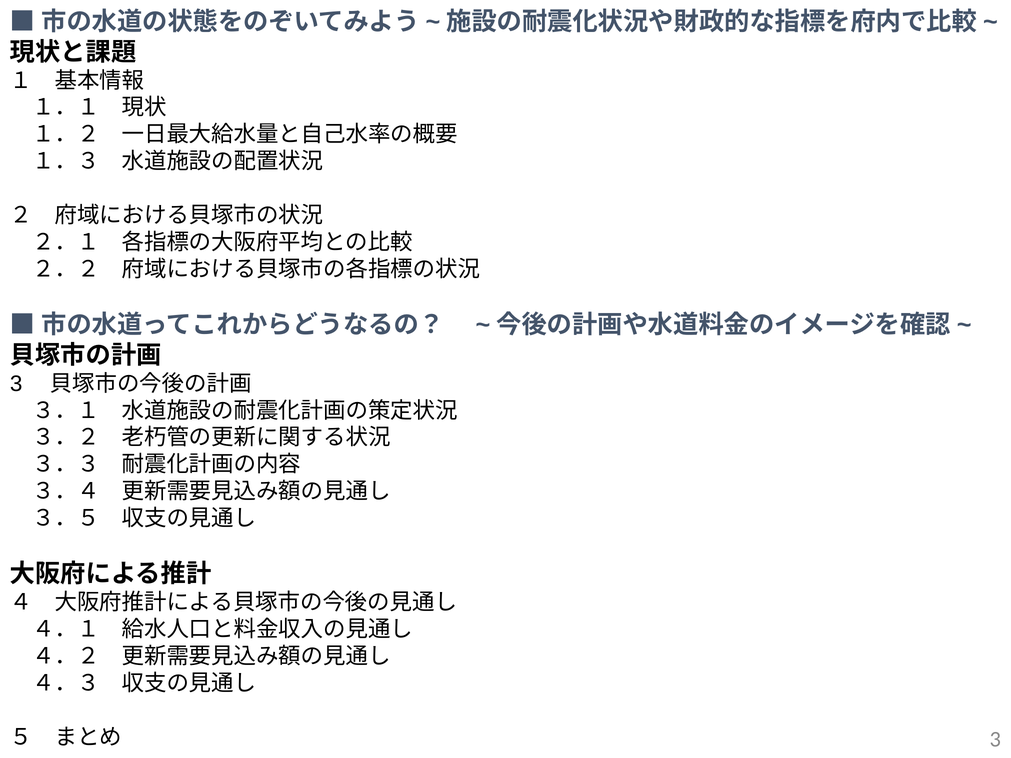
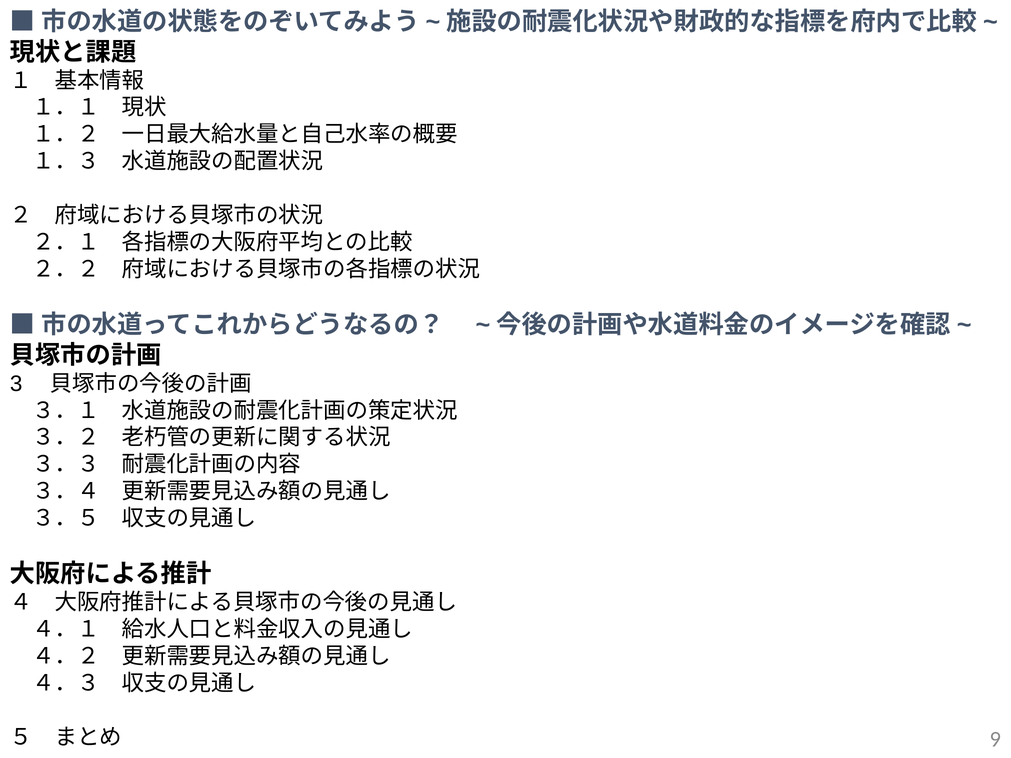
3 at (995, 739): 3 -> 9
